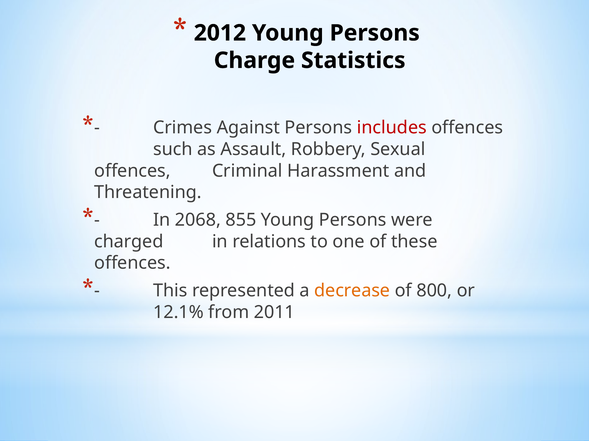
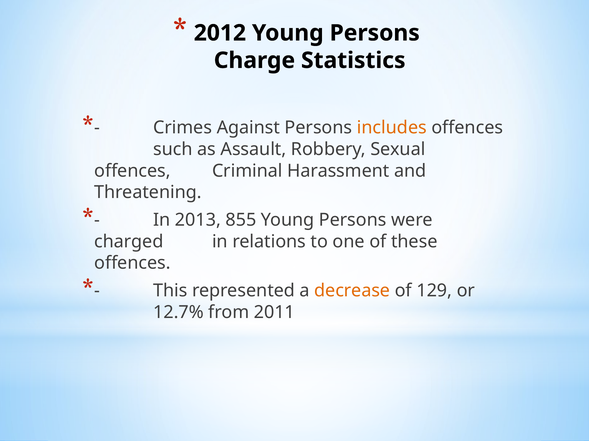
includes colour: red -> orange
2068: 2068 -> 2013
800: 800 -> 129
12.1%: 12.1% -> 12.7%
